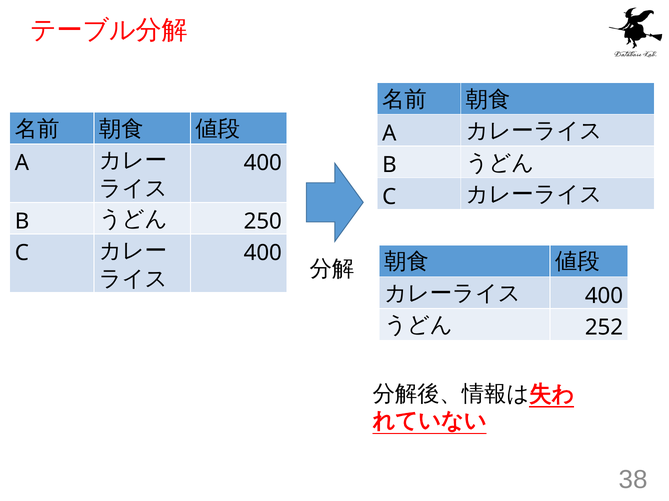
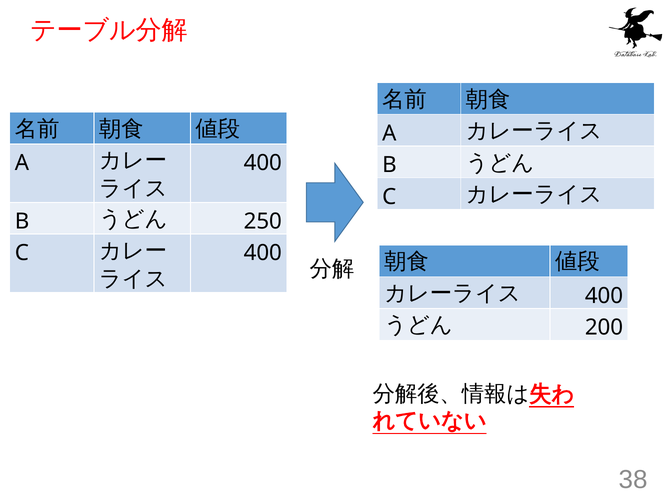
252: 252 -> 200
